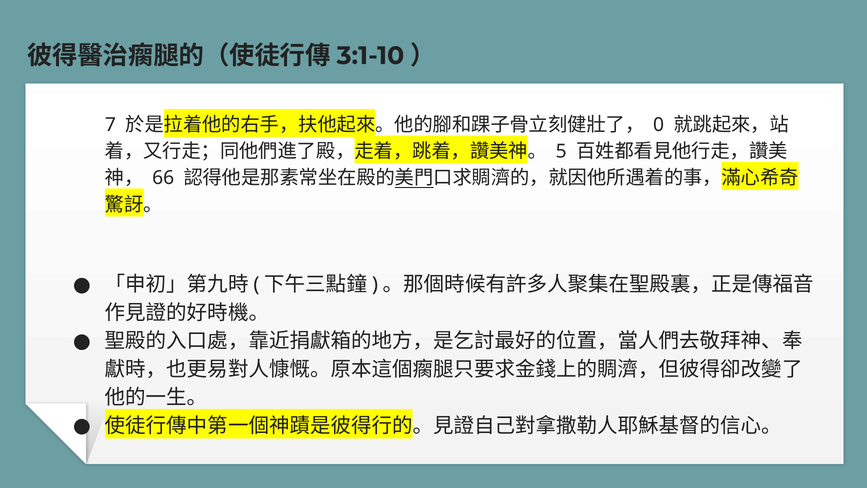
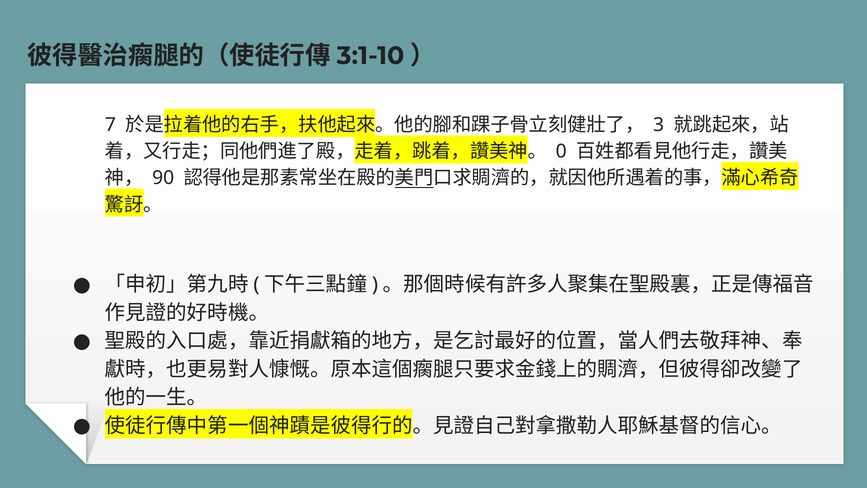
0: 0 -> 3
5: 5 -> 0
66: 66 -> 90
